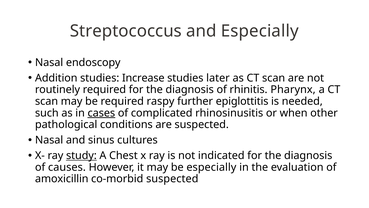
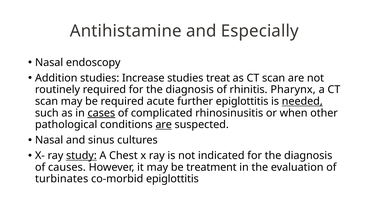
Streptococcus: Streptococcus -> Antihistamine
later: later -> treat
raspy: raspy -> acute
needed underline: none -> present
are at (164, 124) underline: none -> present
be especially: especially -> treatment
amoxicillin: amoxicillin -> turbinates
co-morbid suspected: suspected -> epiglottitis
